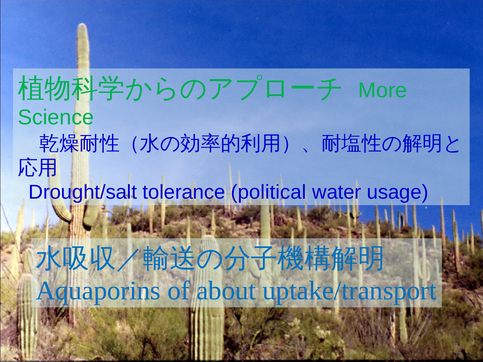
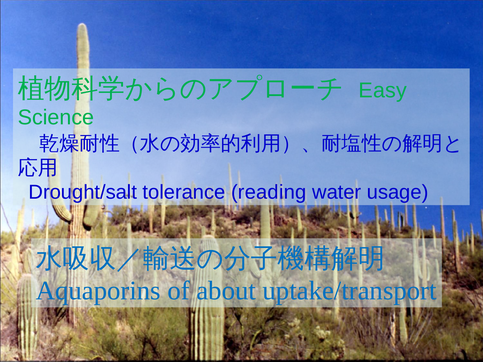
More: More -> Easy
political: political -> reading
